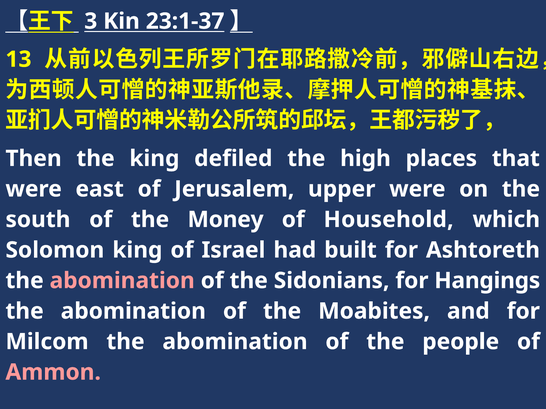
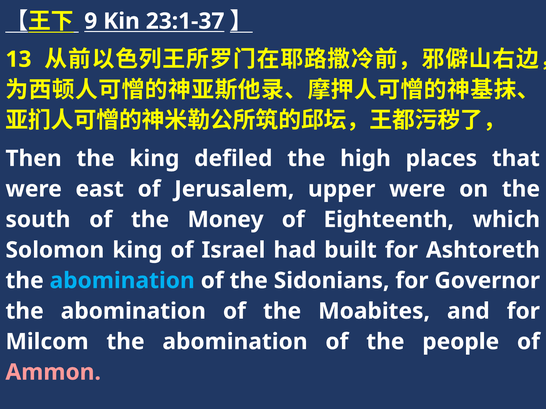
3: 3 -> 9
Household: Household -> Eighteenth
abomination at (122, 281) colour: pink -> light blue
Hangings: Hangings -> Governor
